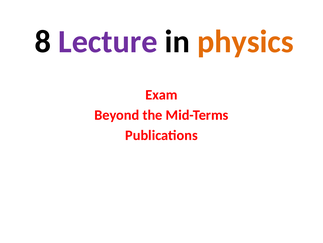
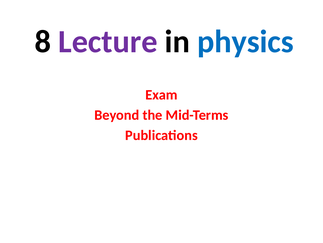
physics colour: orange -> blue
